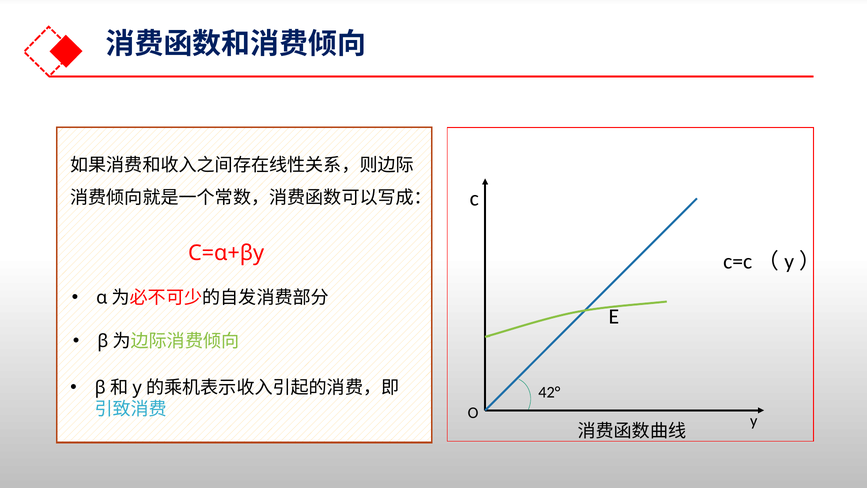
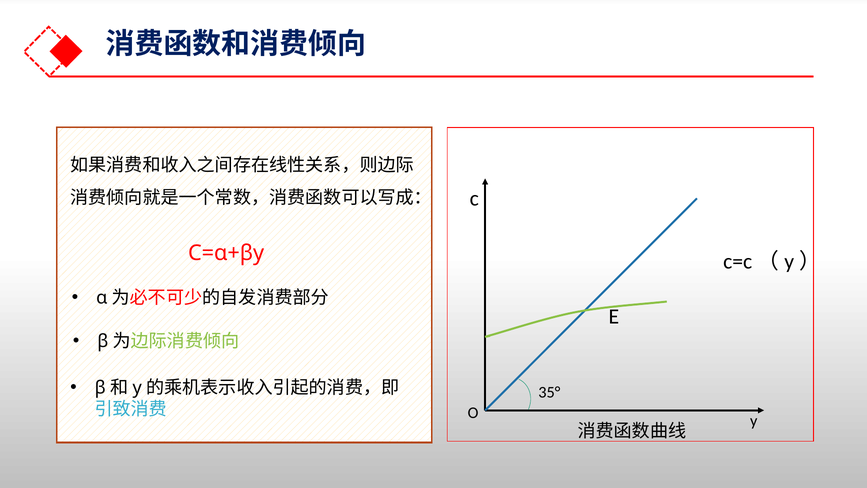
42°: 42° -> 35°
